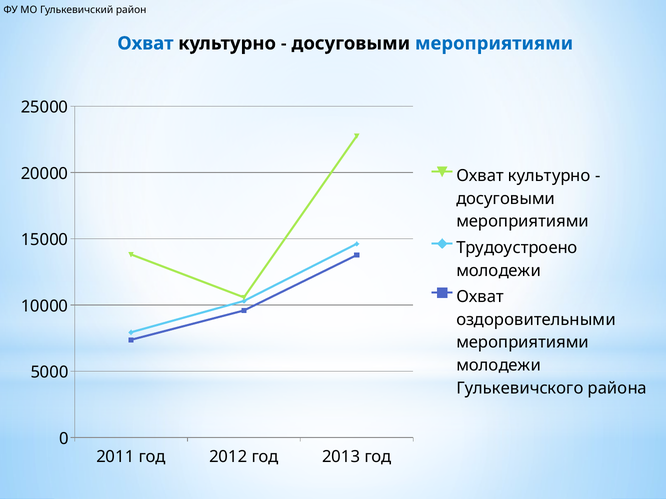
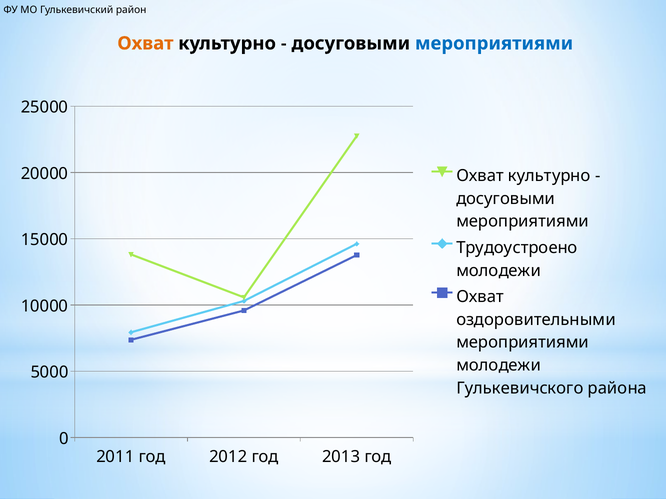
Охват at (145, 43) colour: blue -> orange
